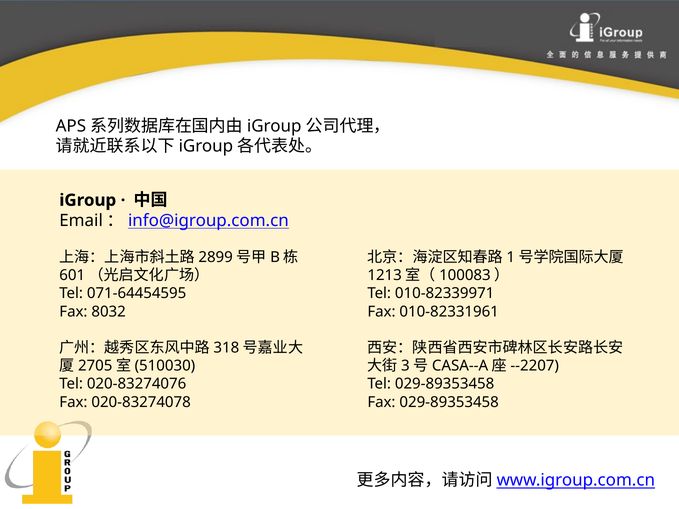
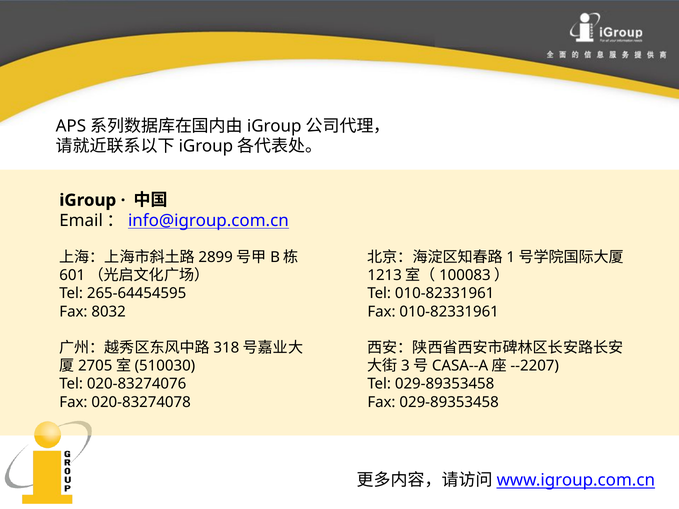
071-64454595: 071-64454595 -> 265-64454595
Tel 010-82339971: 010-82339971 -> 010-82331961
